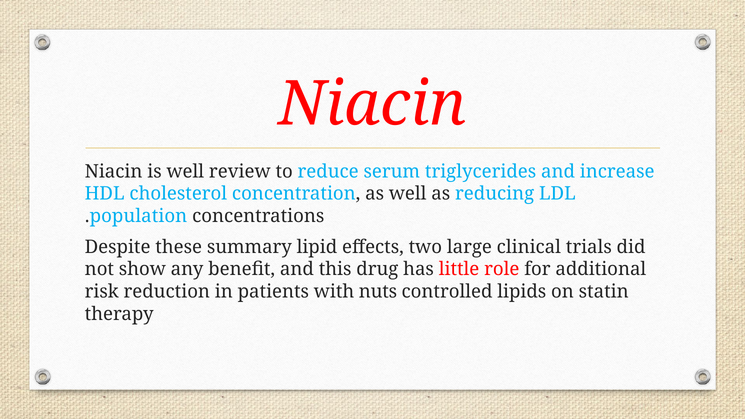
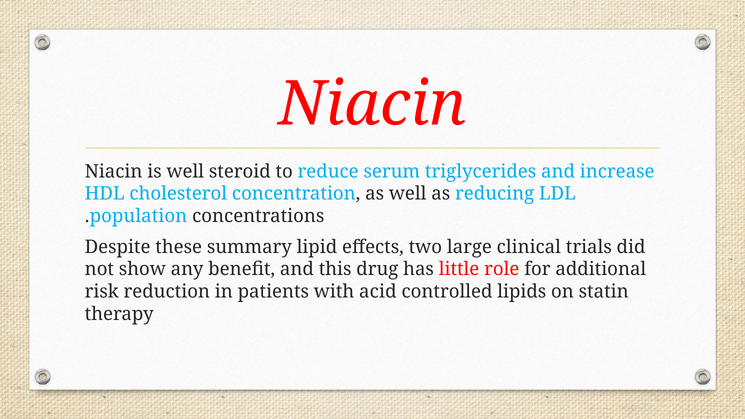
review: review -> steroid
nuts: nuts -> acid
